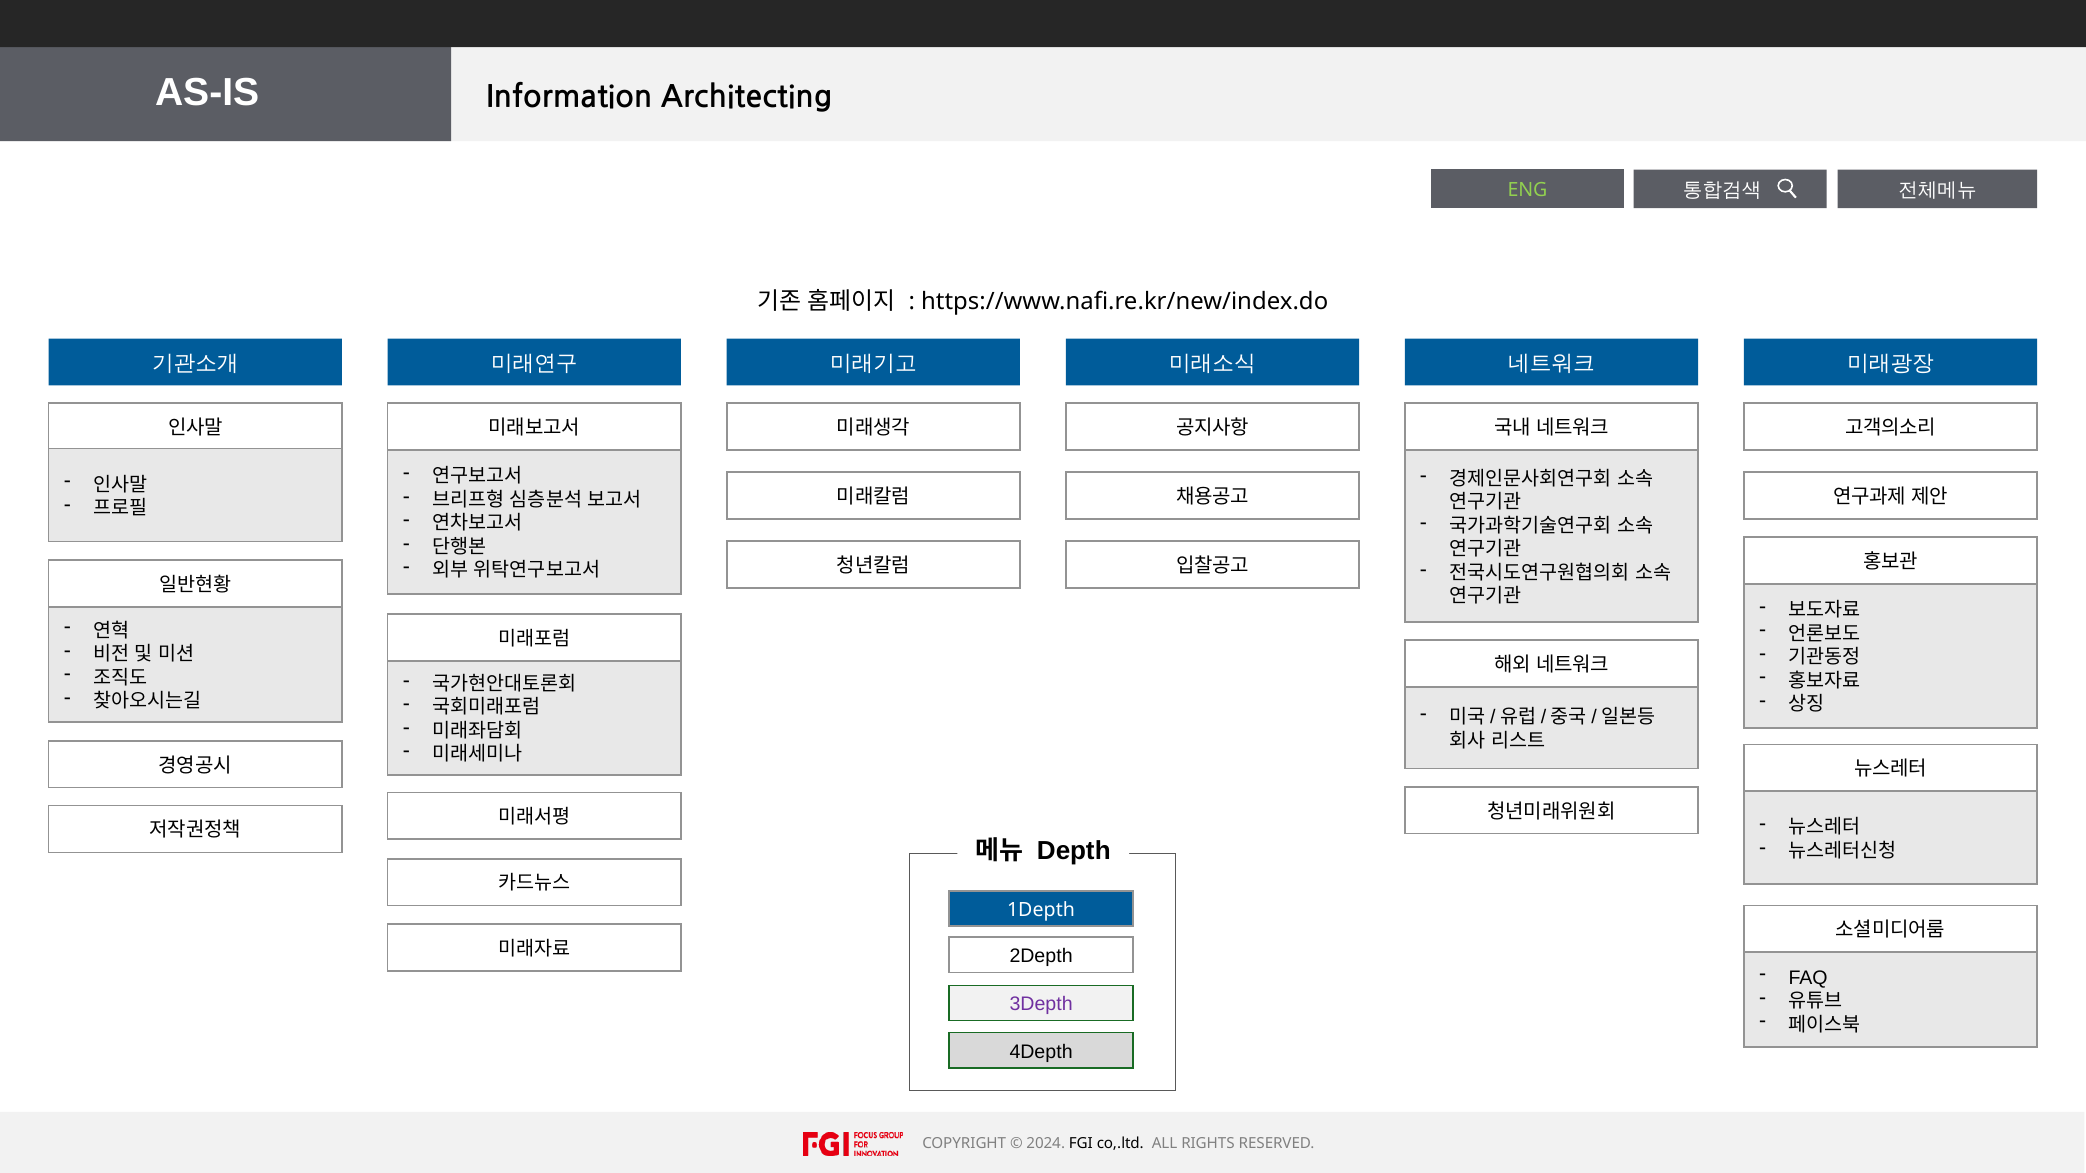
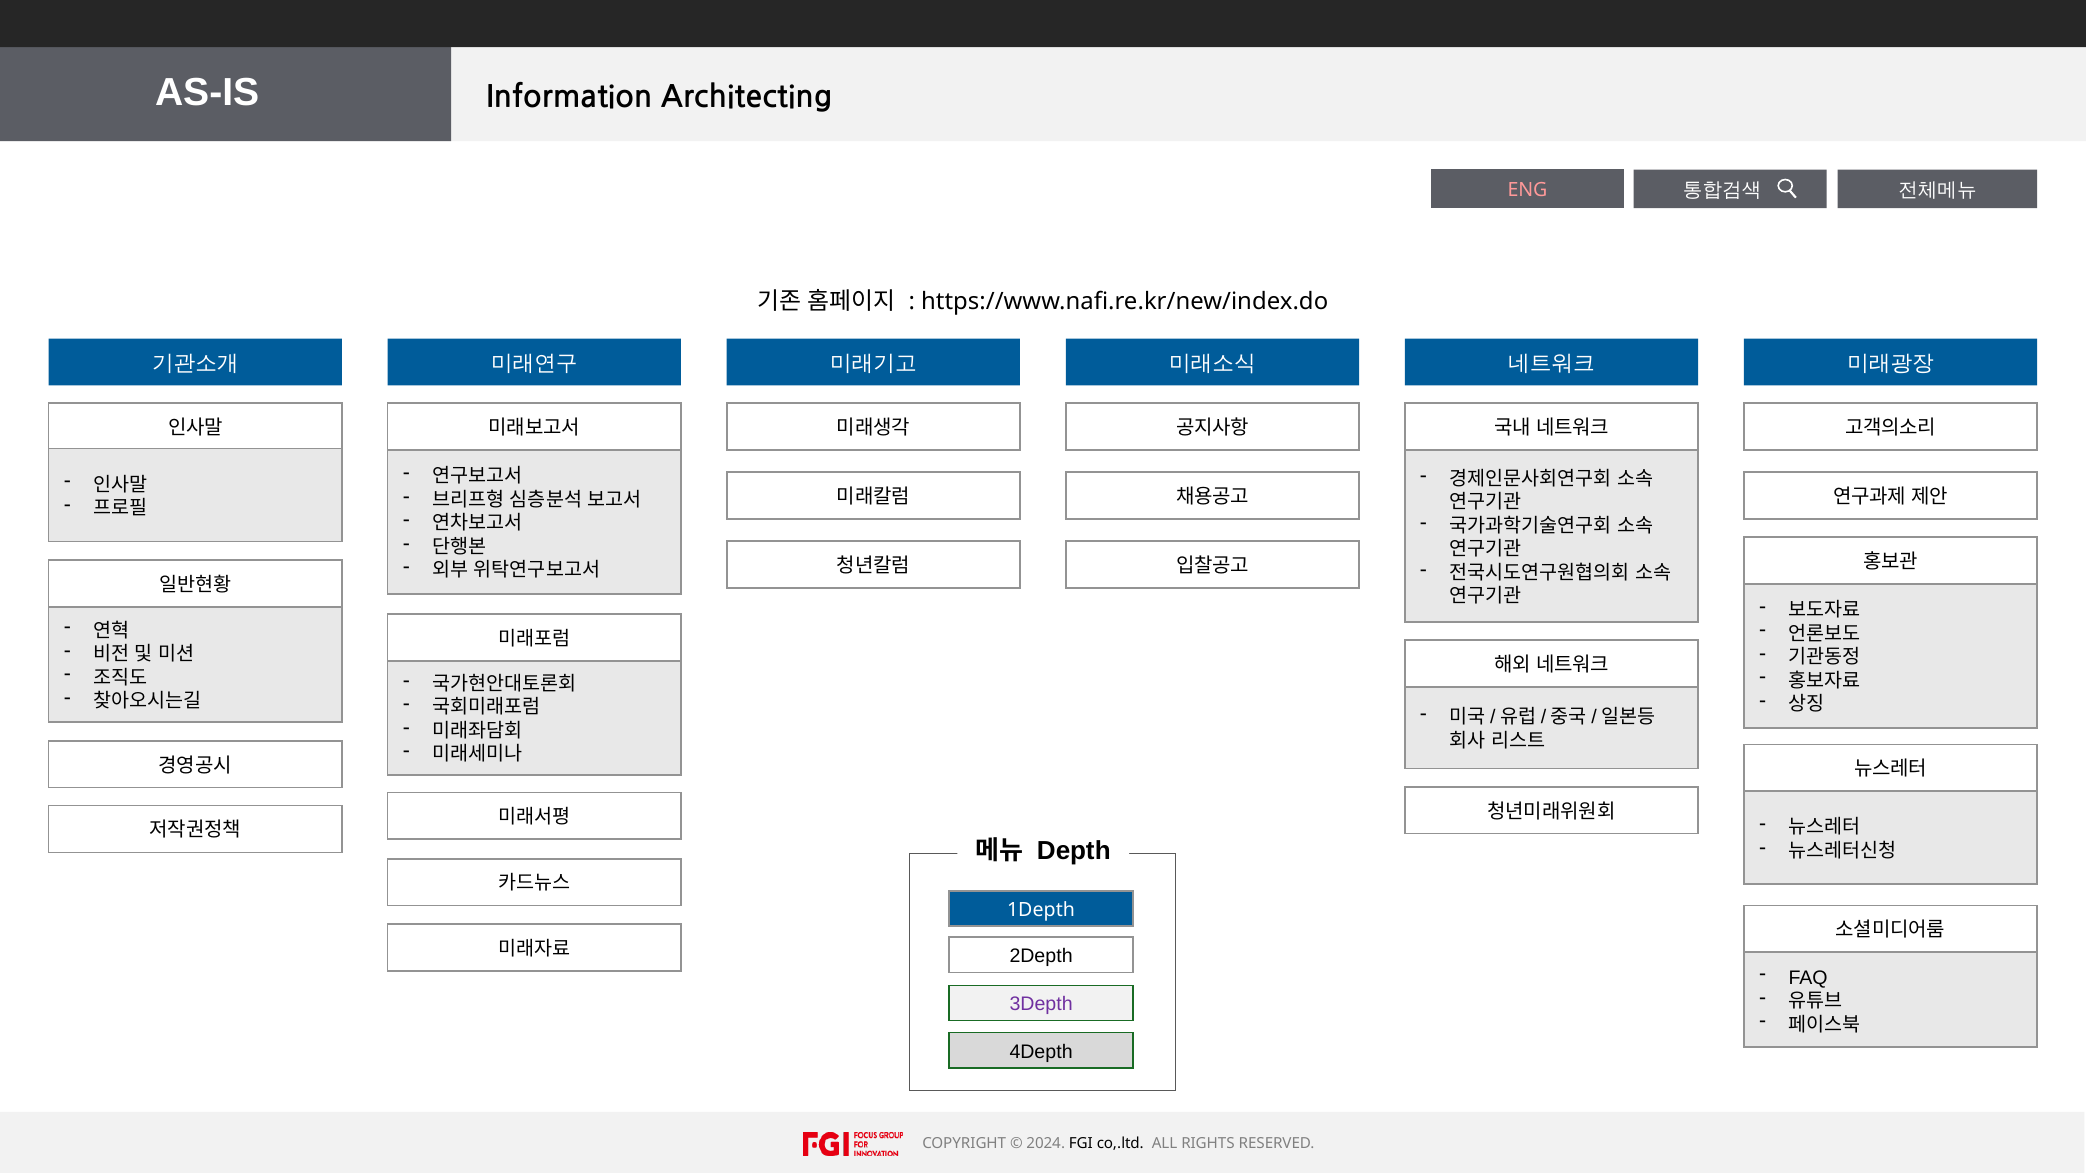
ENG colour: light green -> pink
